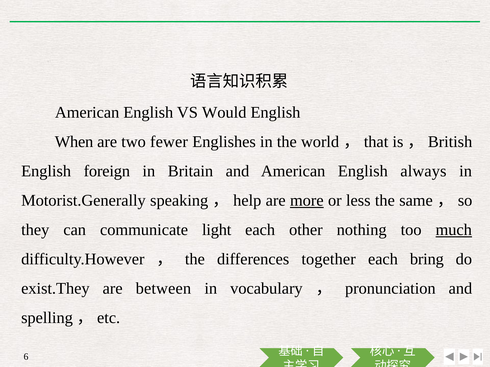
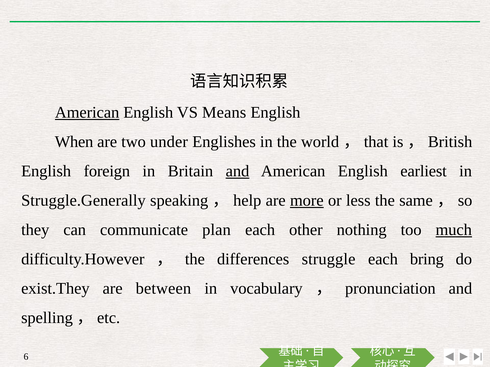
American at (87, 113) underline: none -> present
Would: Would -> Means
fewer: fewer -> under
and at (237, 171) underline: none -> present
always: always -> earliest
Motorist.Generally: Motorist.Generally -> Struggle.Generally
light: light -> plan
together: together -> struggle
